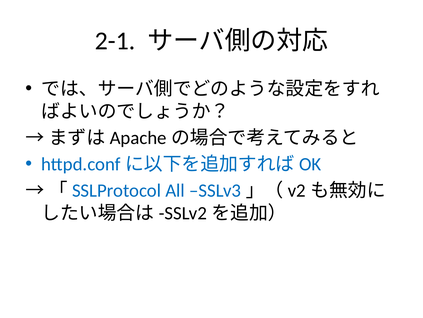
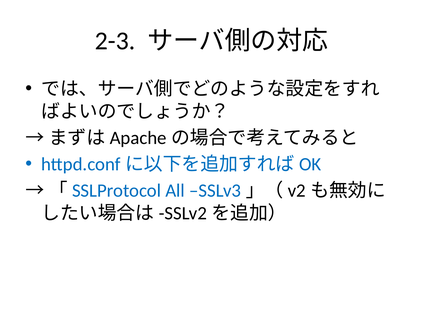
2-1: 2-1 -> 2-3
